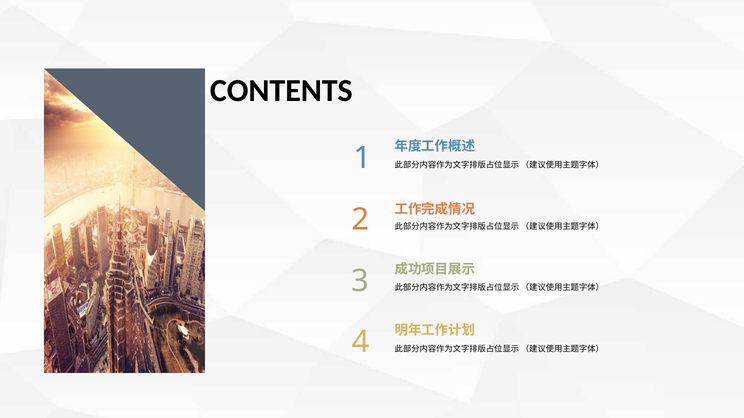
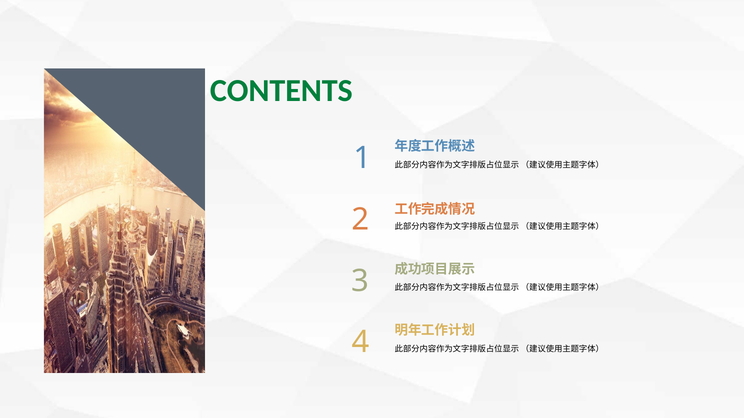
CONTENTS colour: black -> green
